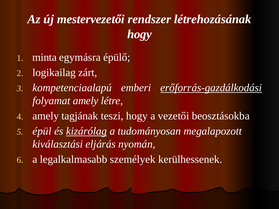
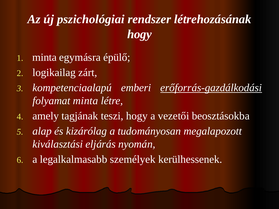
mestervezetői: mestervezetői -> pszichológiai
folyamat amely: amely -> minta
épül: épül -> alap
kizárólag underline: present -> none
